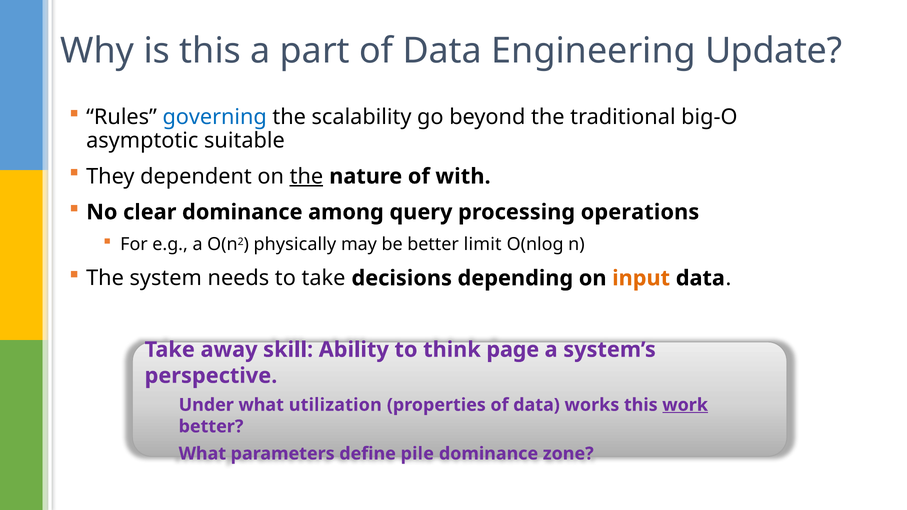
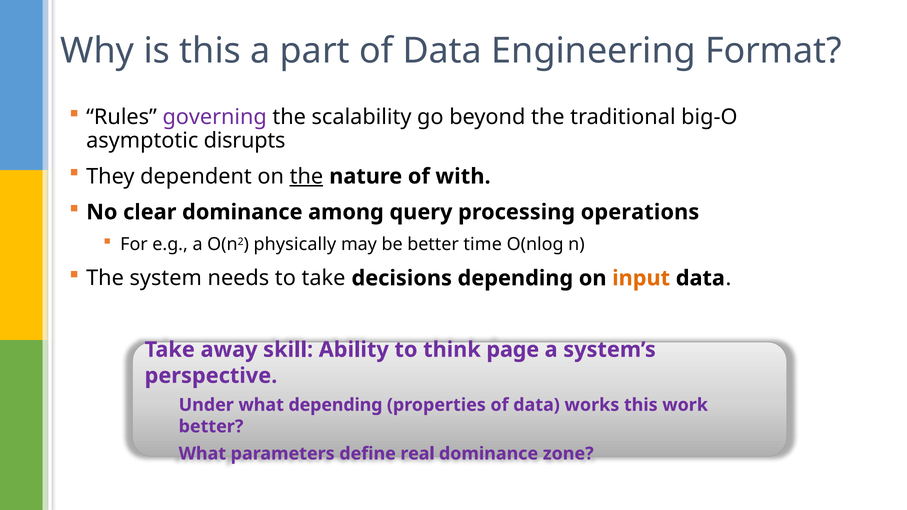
Update: Update -> Format
governing colour: blue -> purple
suitable: suitable -> disrupts
limit: limit -> time
what utilization: utilization -> depending
work underline: present -> none
pile: pile -> real
